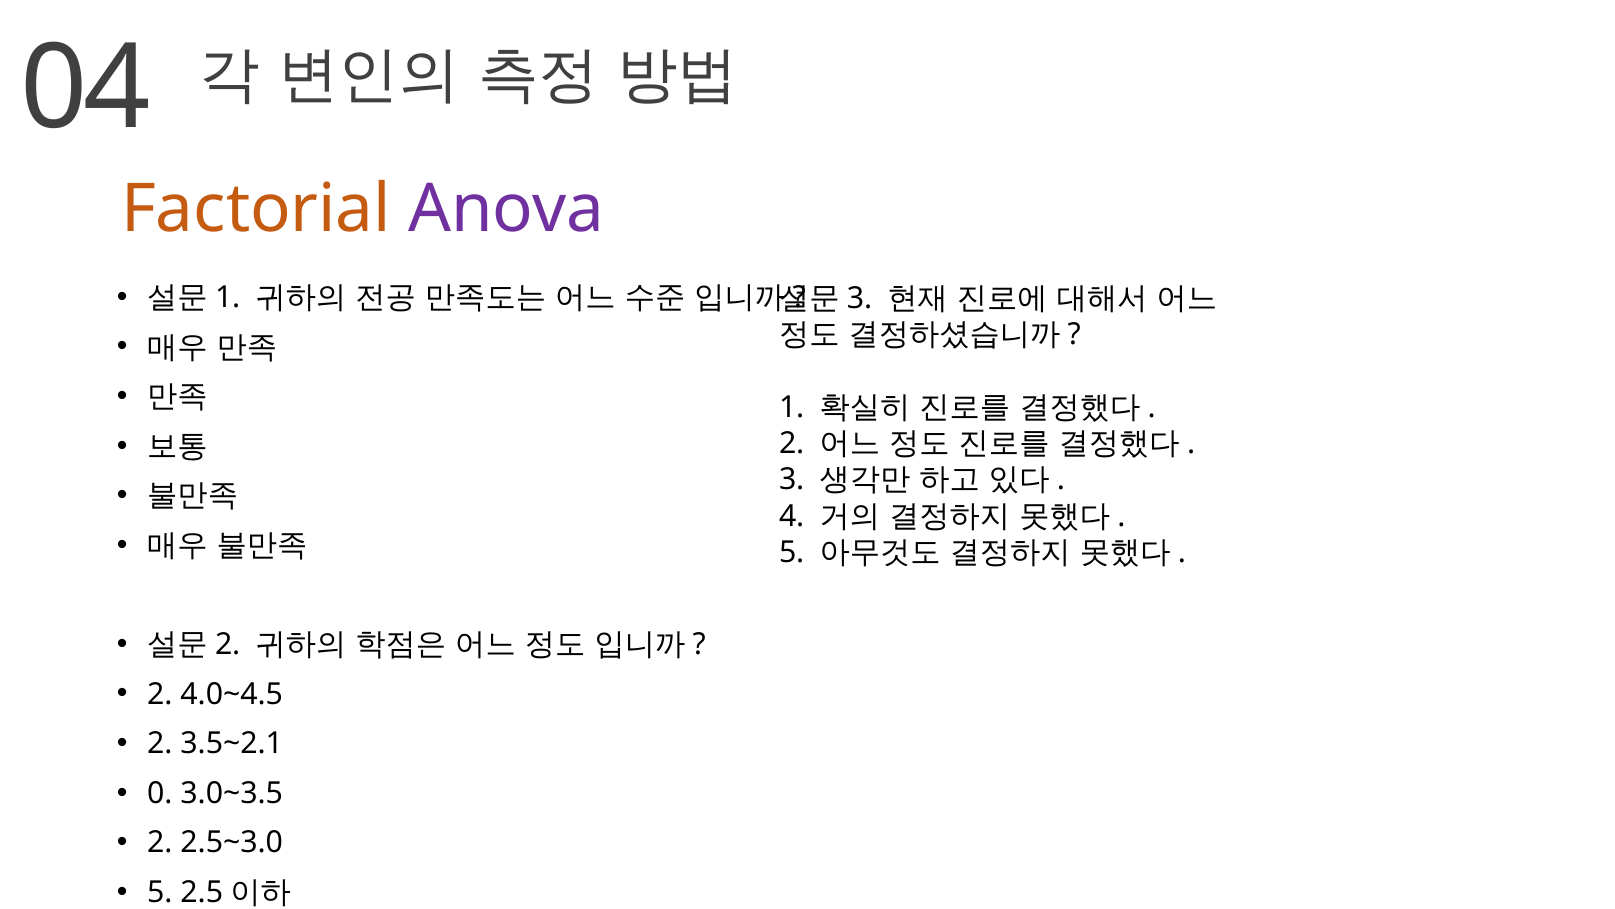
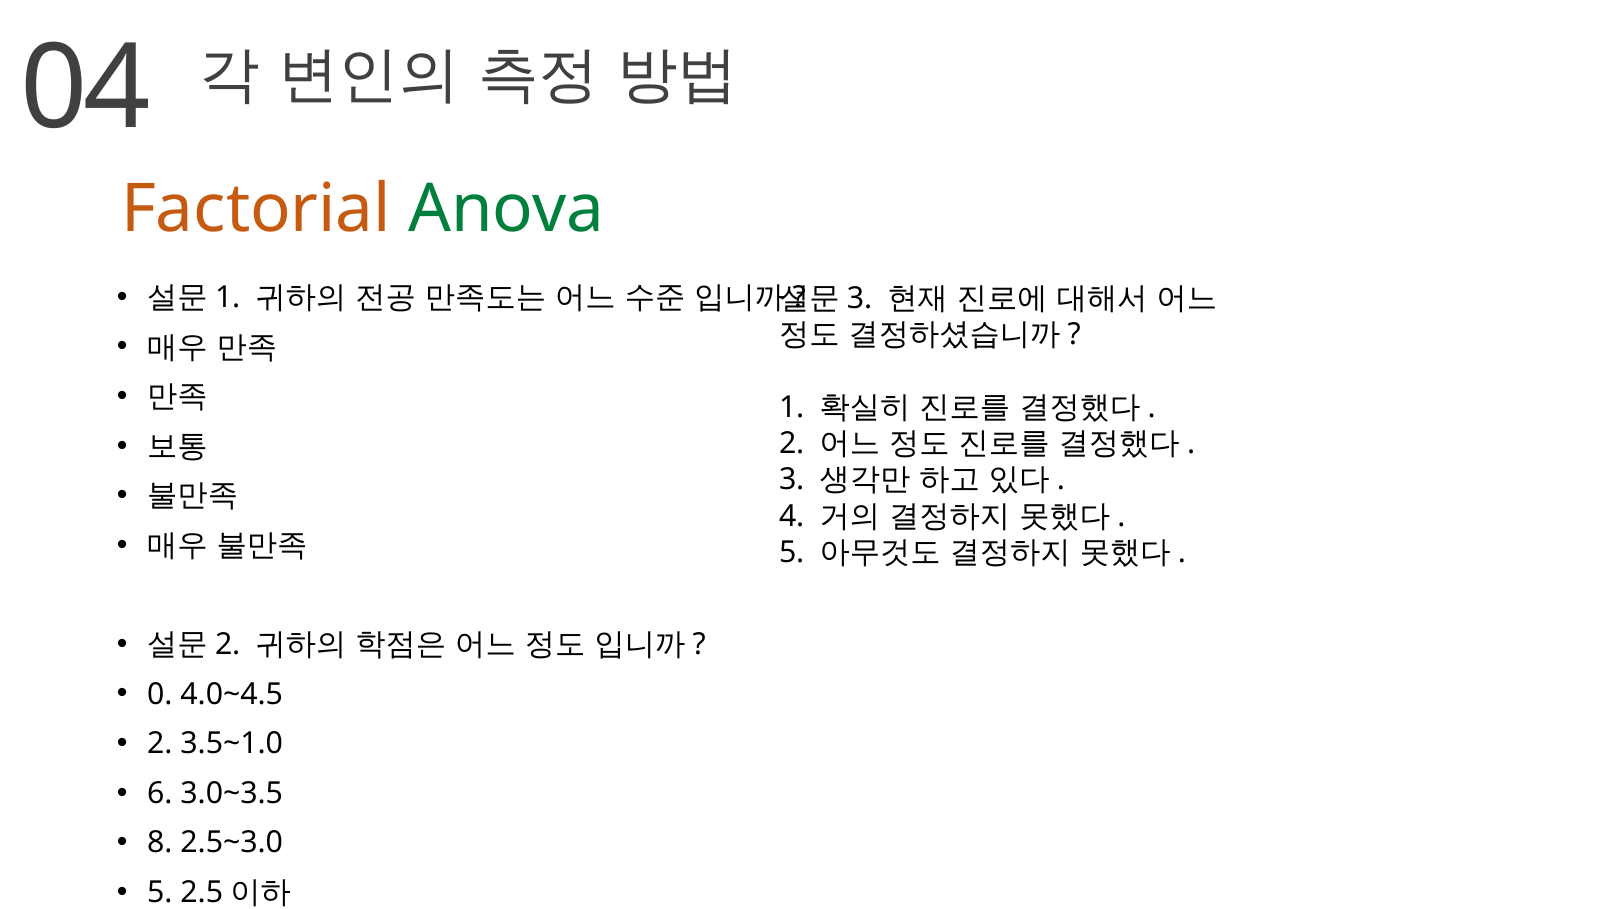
Anova colour: purple -> green
2 at (160, 694): 2 -> 0
3.5~2.1: 3.5~2.1 -> 3.5~1.0
0: 0 -> 6
2 at (160, 842): 2 -> 8
